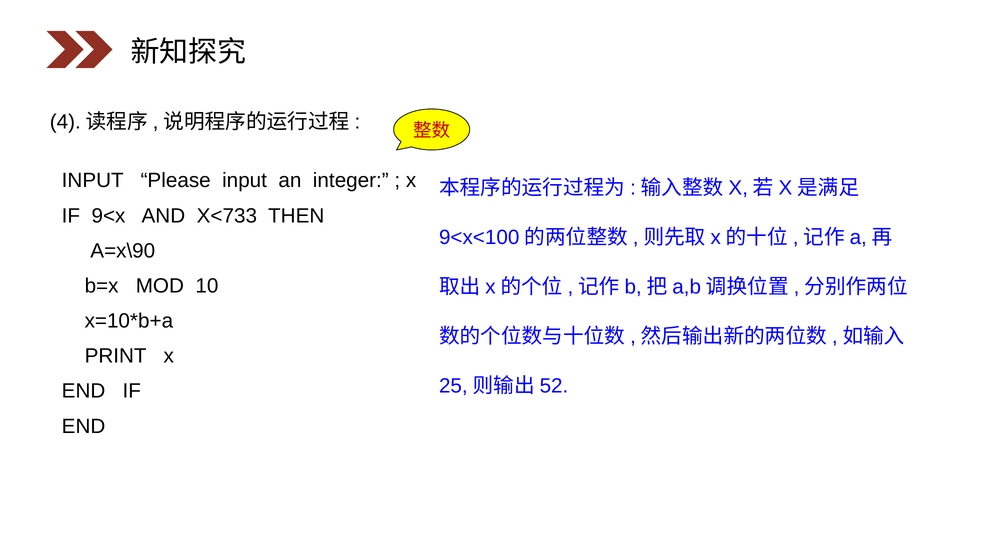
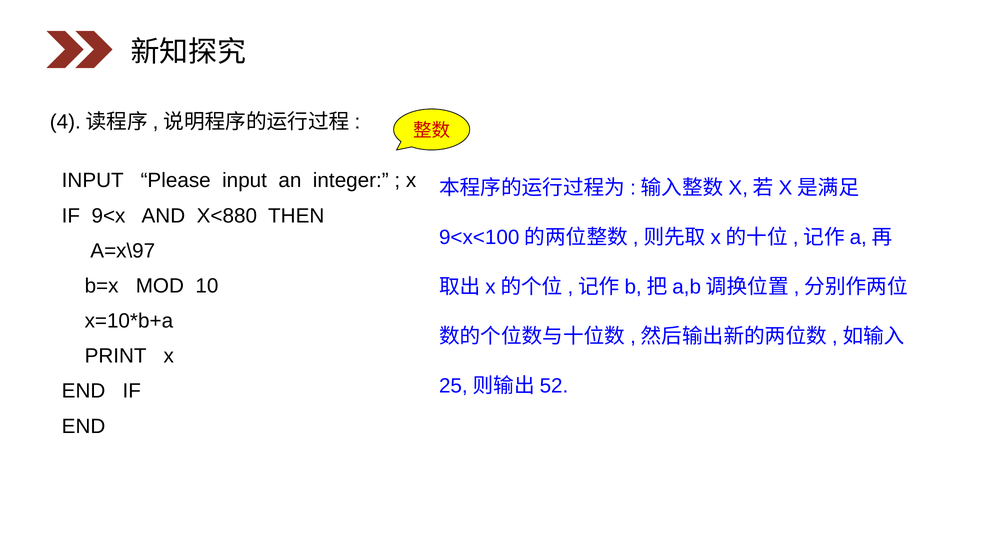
X<733: X<733 -> X<880
A=x\90: A=x\90 -> A=x\97
